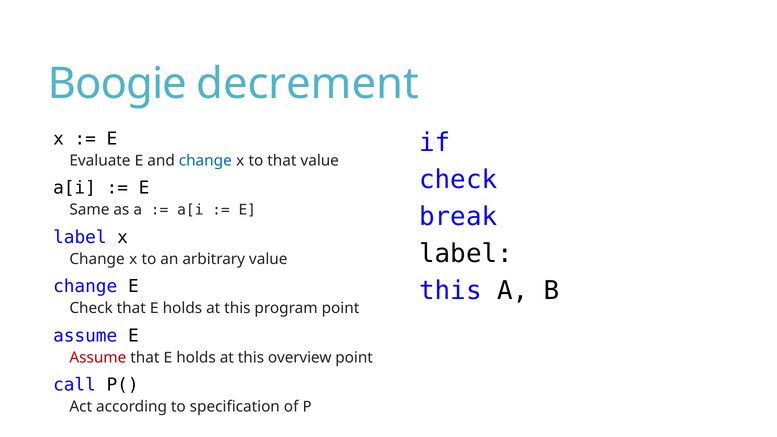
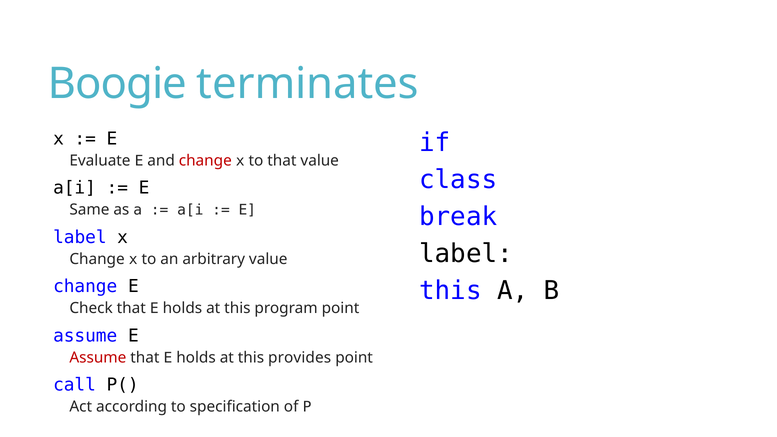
decrement: decrement -> terminates
change at (205, 161) colour: blue -> red
check at (458, 180): check -> class
overview: overview -> provides
